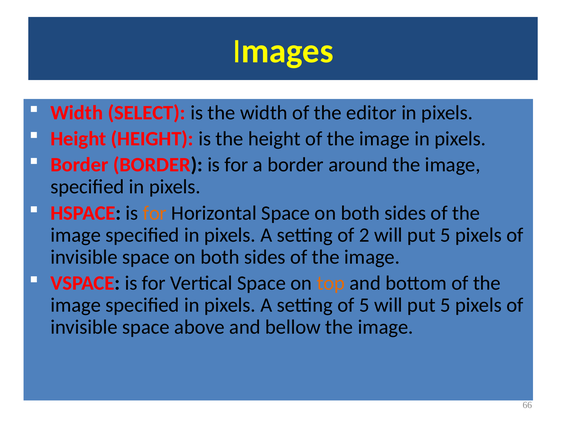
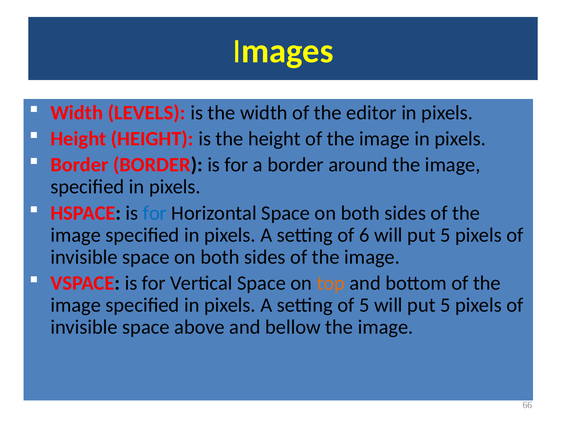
SELECT: SELECT -> LEVELS
for at (155, 213) colour: orange -> blue
2: 2 -> 6
